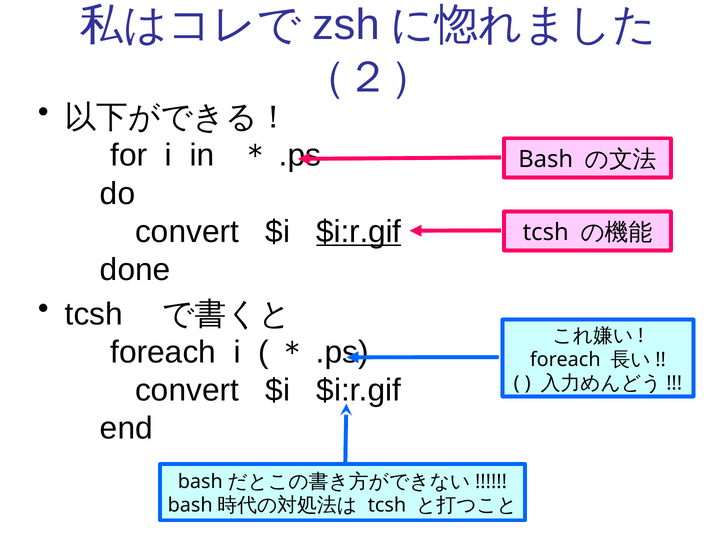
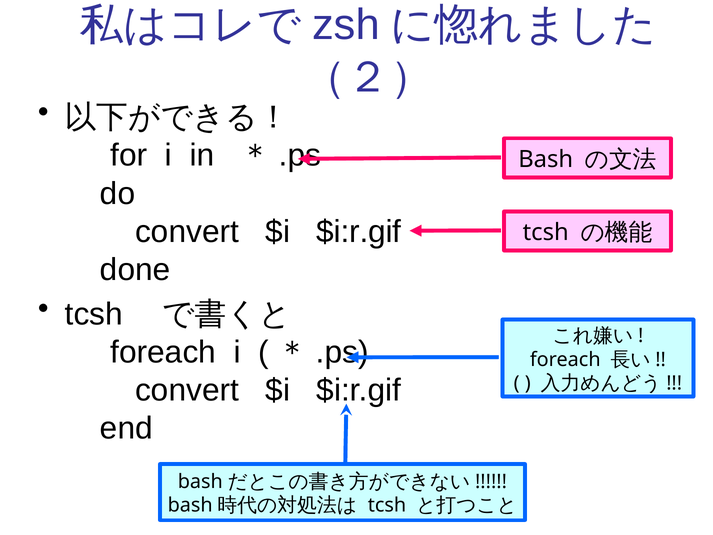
$i:r.gif at (359, 232) underline: present -> none
